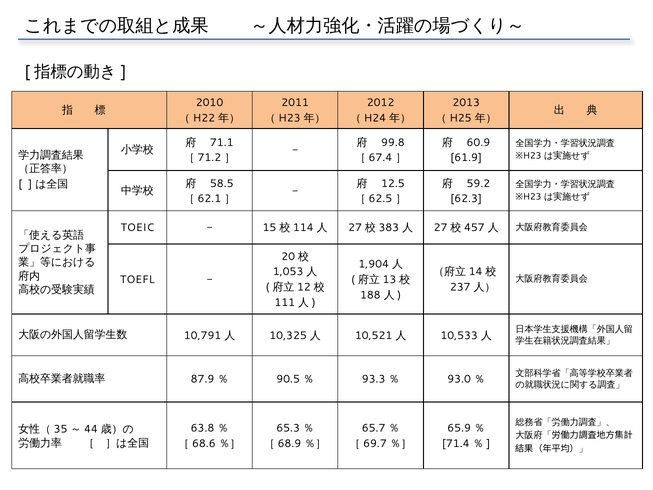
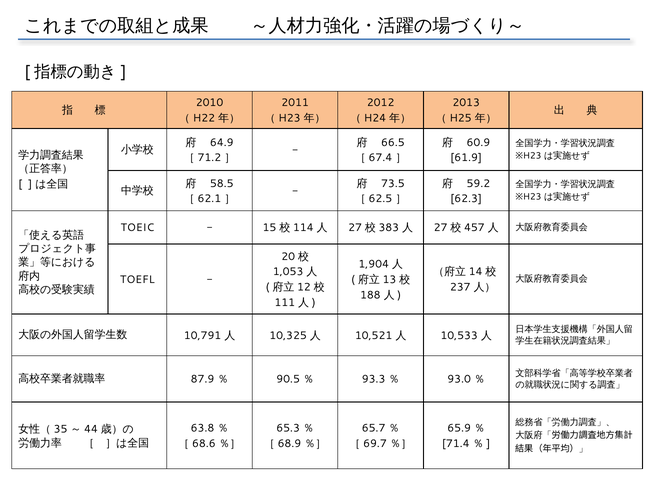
71.1: 71.1 -> 64.9
99.8: 99.8 -> 66.5
12.5: 12.5 -> 73.5
